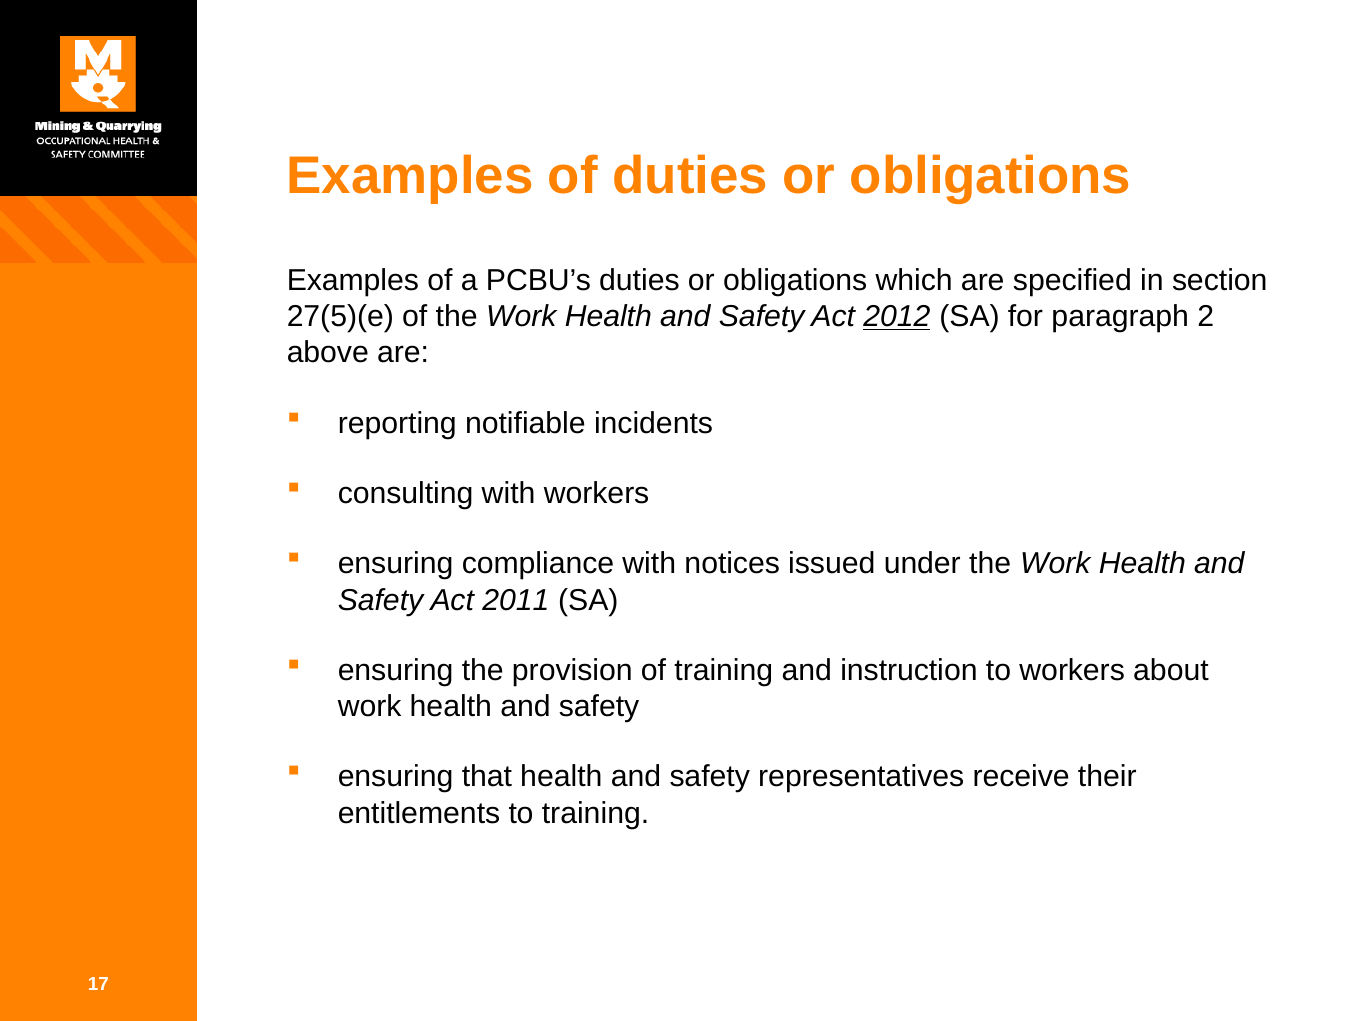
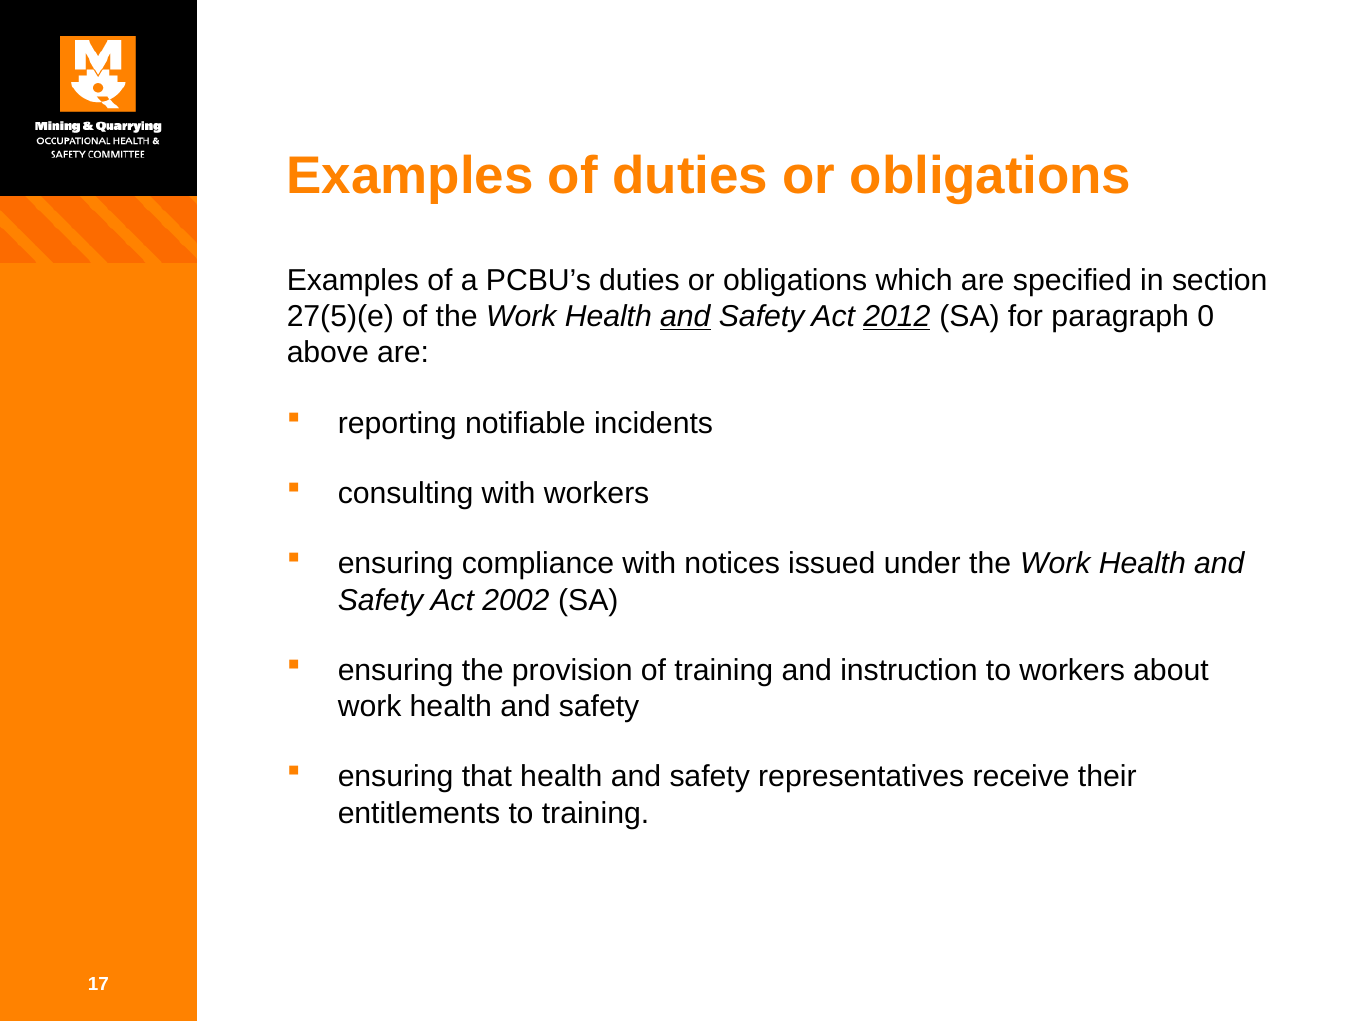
and at (685, 316) underline: none -> present
2: 2 -> 0
2011: 2011 -> 2002
